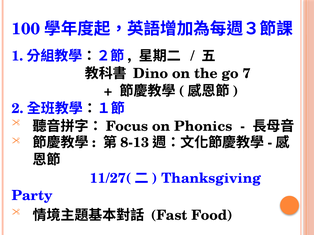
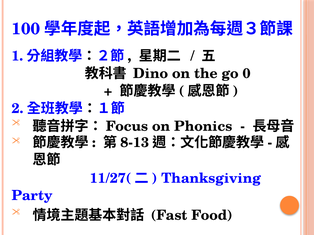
7: 7 -> 0
